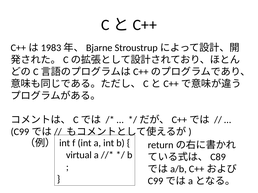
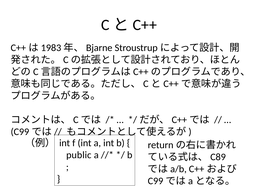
virtual: virtual -> public
